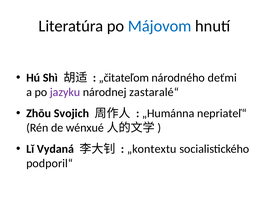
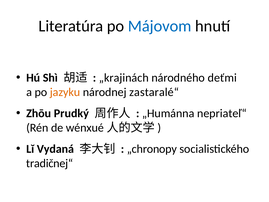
„čitateľom: „čitateľom -> „krajinách
jazyku colour: purple -> orange
Svojich: Svojich -> Prudký
„kontextu: „kontextu -> „chronopy
podporil“: podporil“ -> tradičnej“
